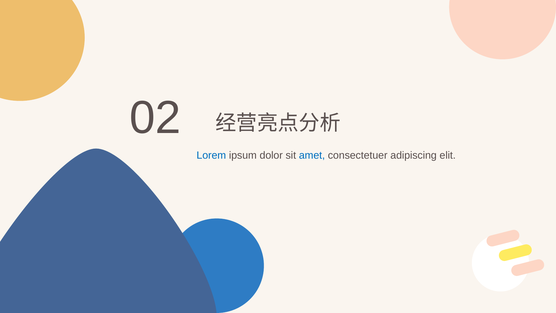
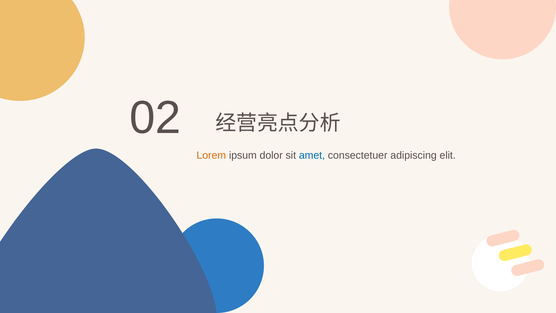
Lorem colour: blue -> orange
